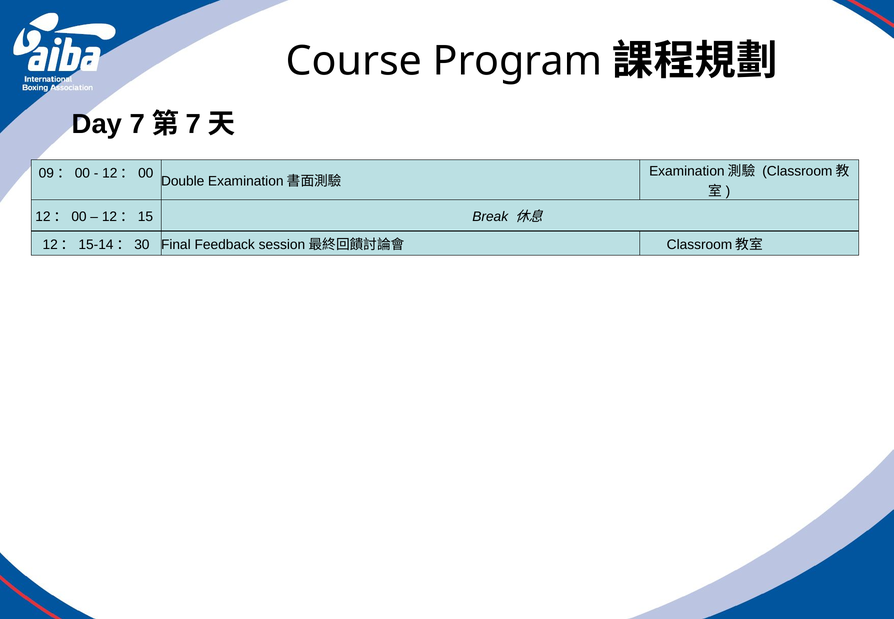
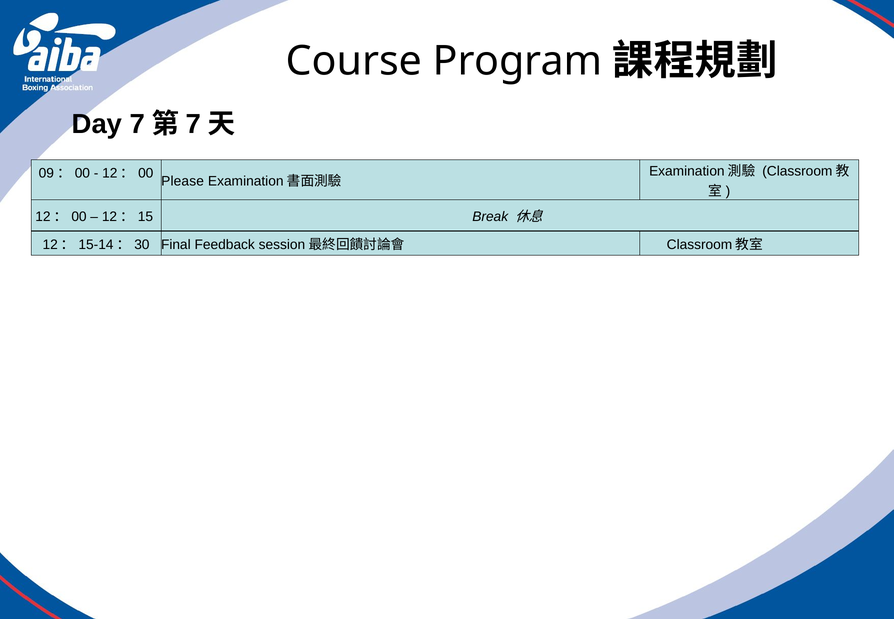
Double: Double -> Please
